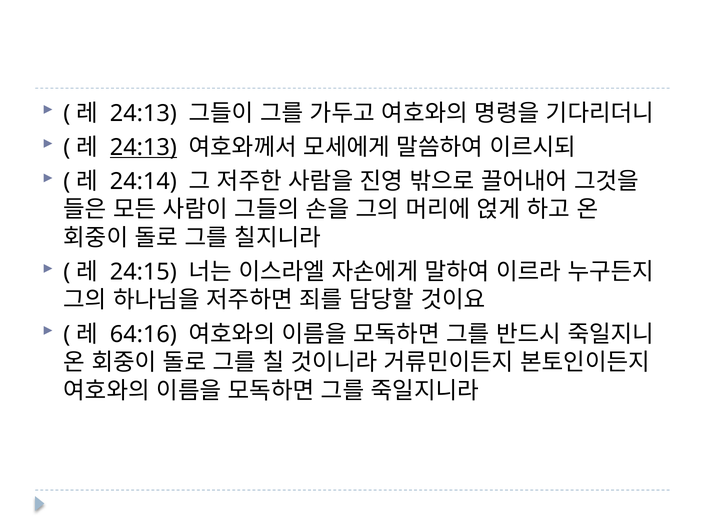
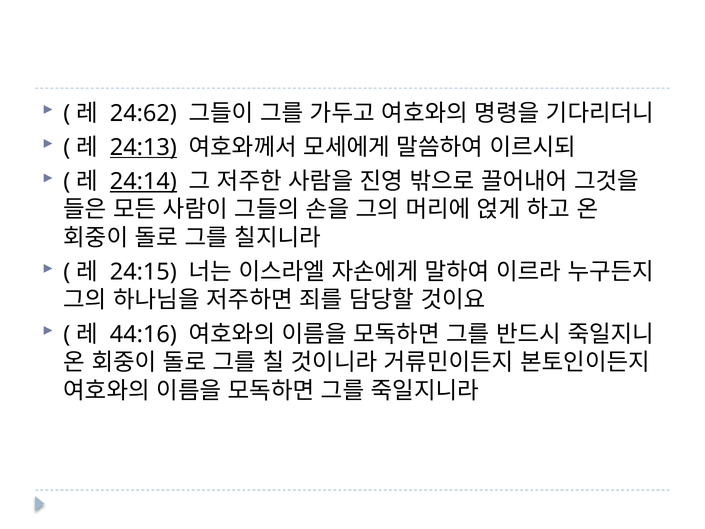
24:13 at (143, 113): 24:13 -> 24:62
24:14 underline: none -> present
64:16: 64:16 -> 44:16
